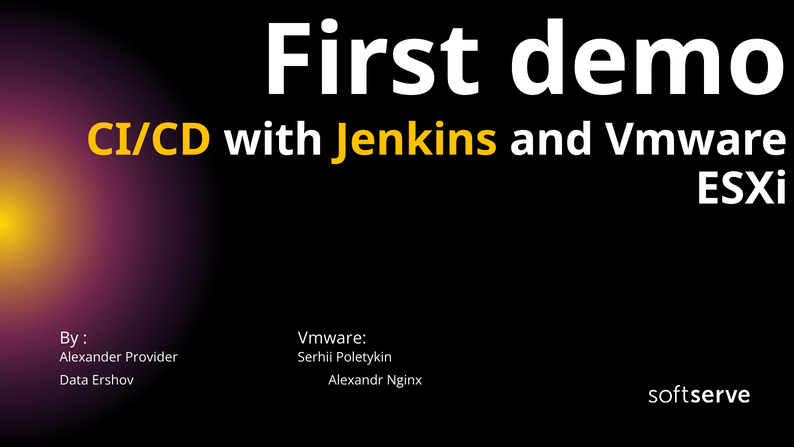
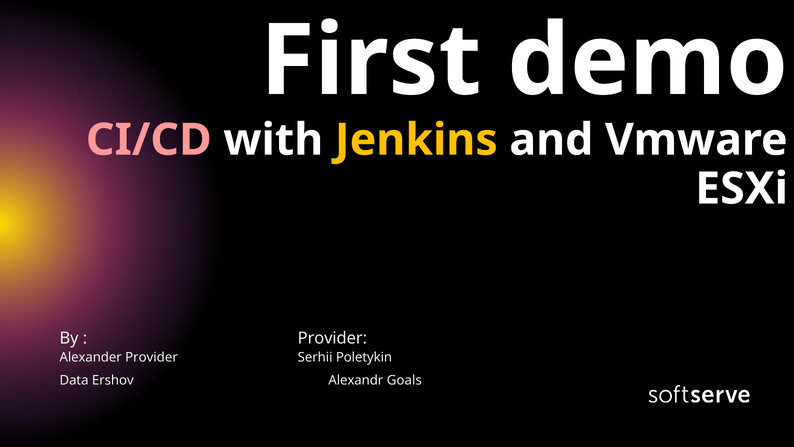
CI/CD colour: yellow -> pink
Vmware at (332, 338): Vmware -> Provider
Nginx: Nginx -> Goals
